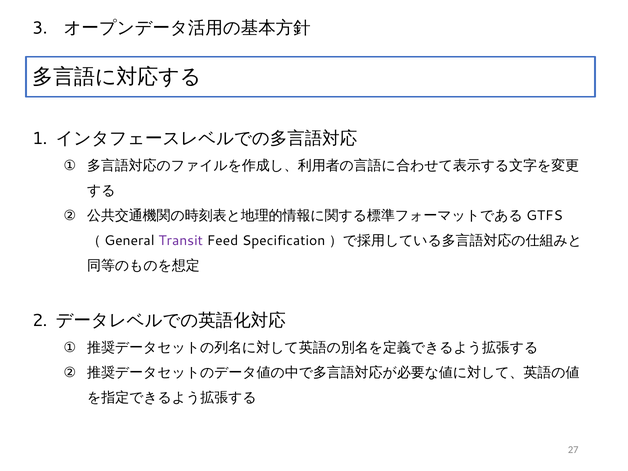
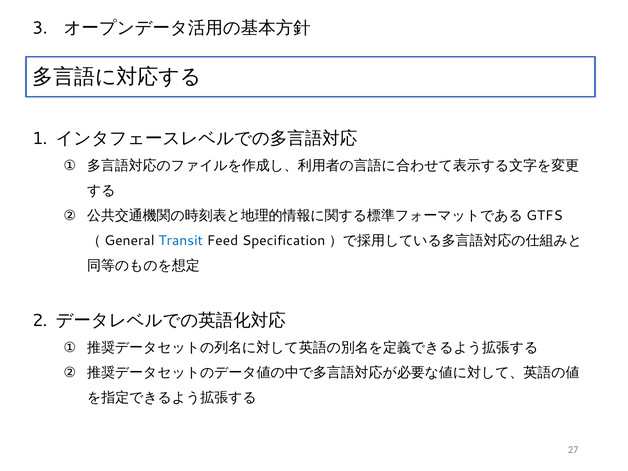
Transit colour: purple -> blue
